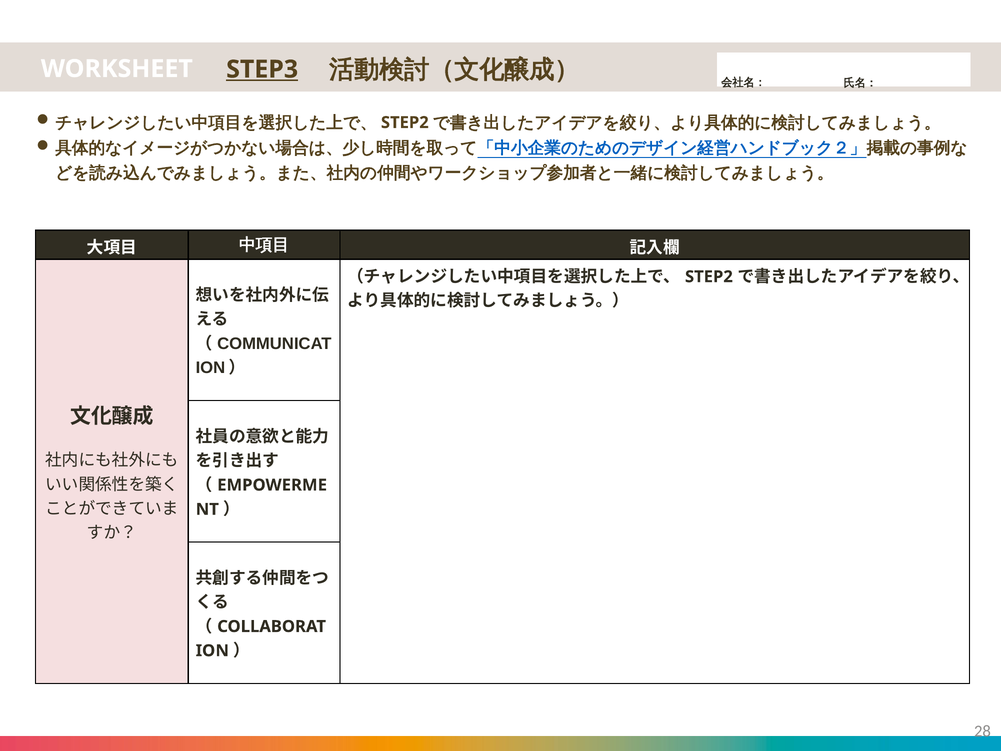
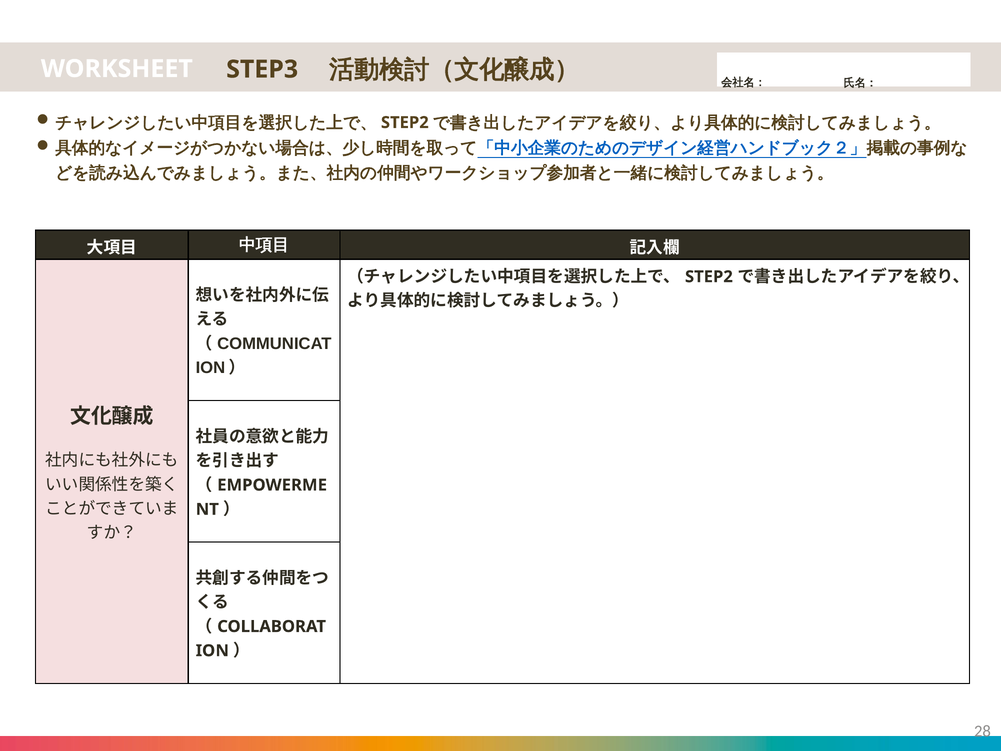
STEP3 underline: present -> none
